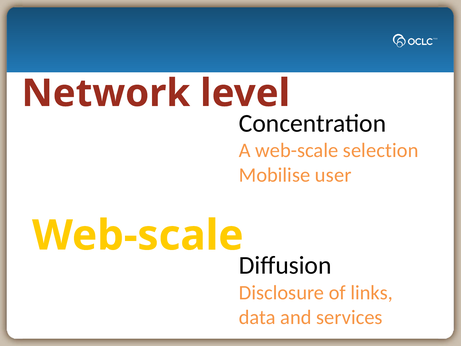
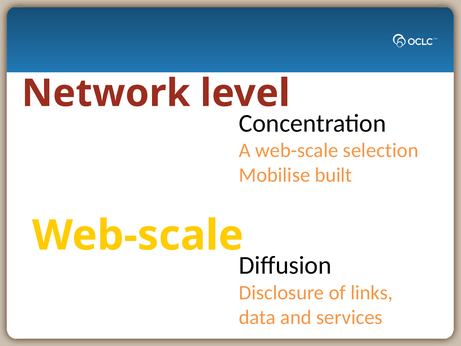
user: user -> built
